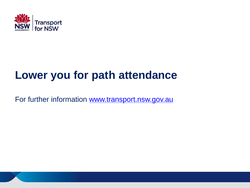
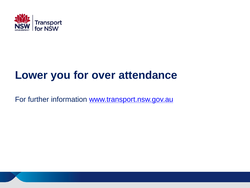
path: path -> over
